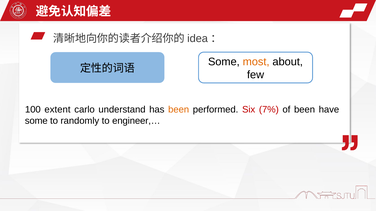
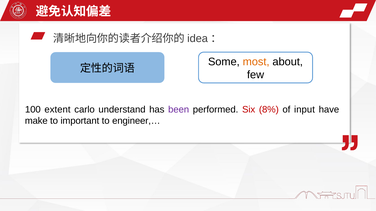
been at (179, 110) colour: orange -> purple
7%: 7% -> 8%
of been: been -> input
some at (36, 121): some -> make
randomly: randomly -> important
